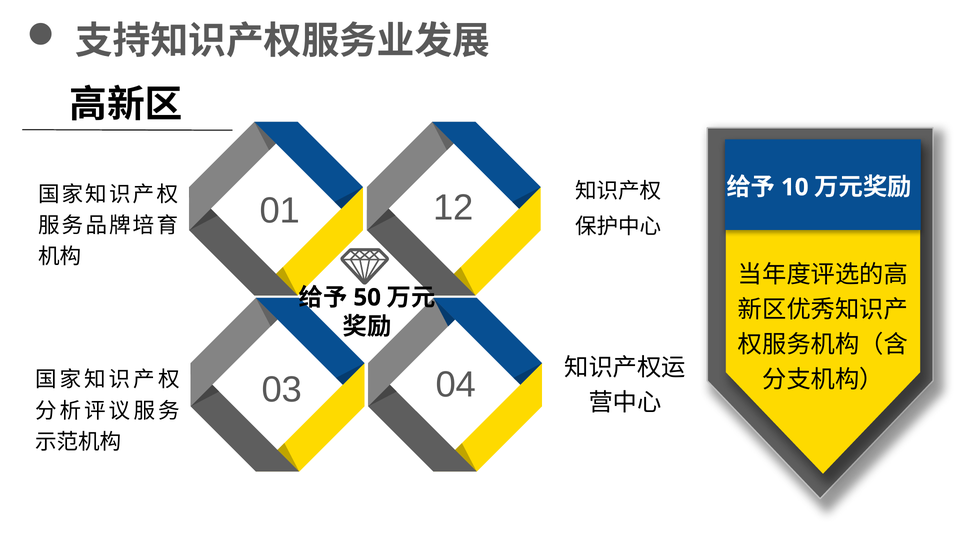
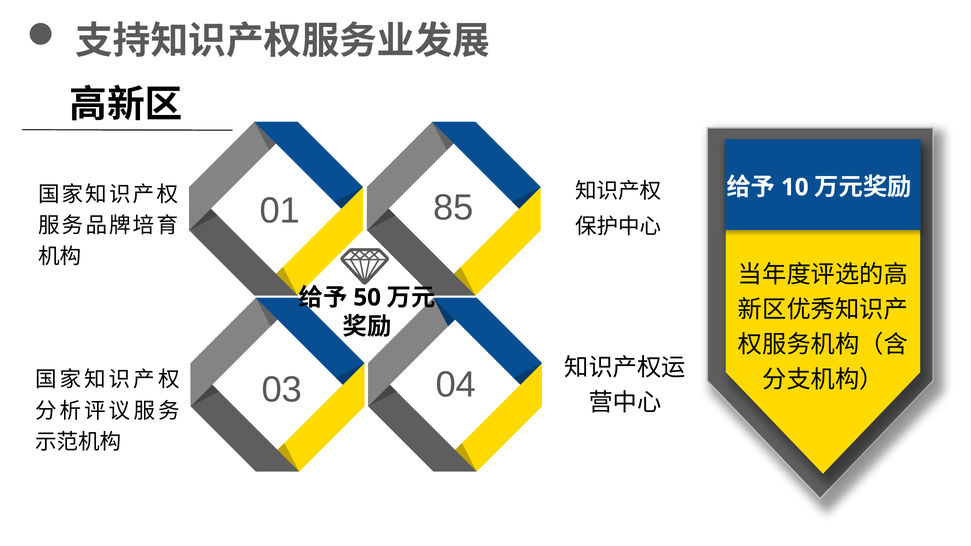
12: 12 -> 85
